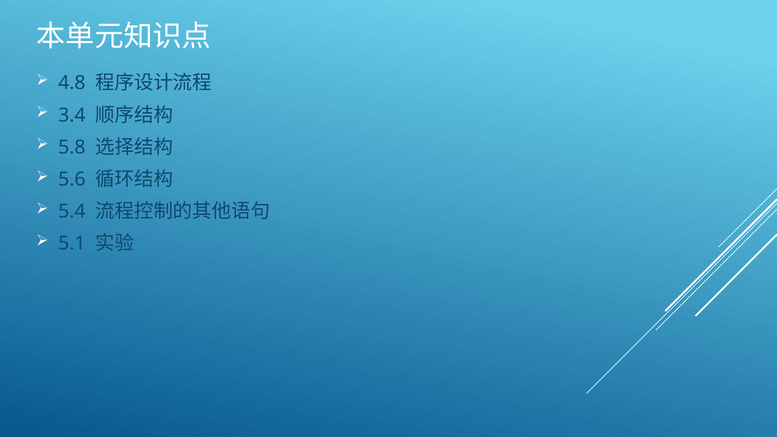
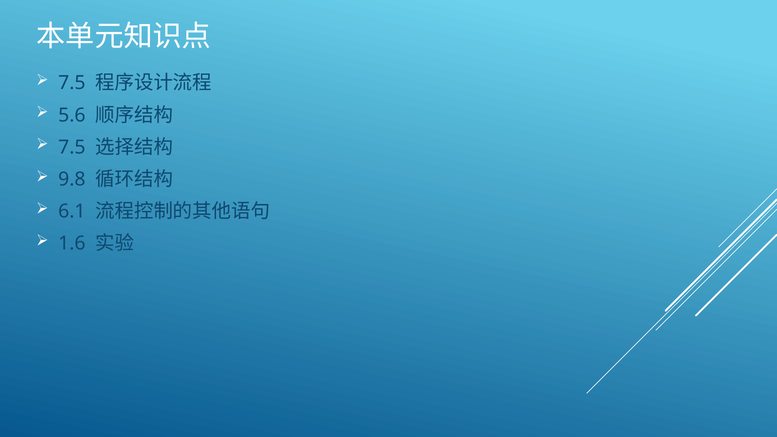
4.8 at (72, 83): 4.8 -> 7.5
3.4: 3.4 -> 5.6
5.8 at (72, 147): 5.8 -> 7.5
5.6: 5.6 -> 9.8
5.4: 5.4 -> 6.1
5.1: 5.1 -> 1.6
